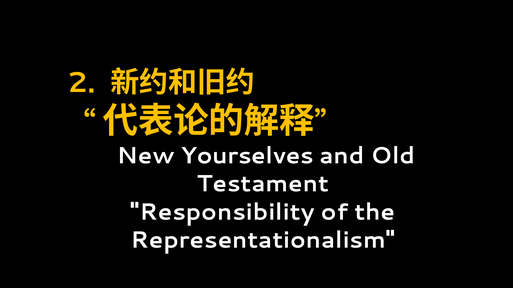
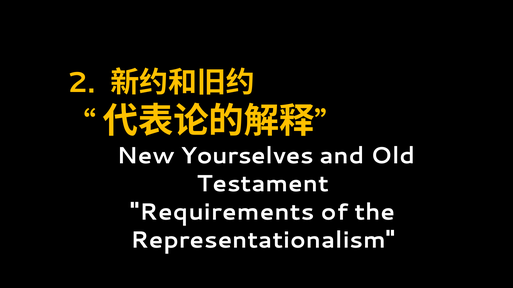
Responsibility: Responsibility -> Requirements
